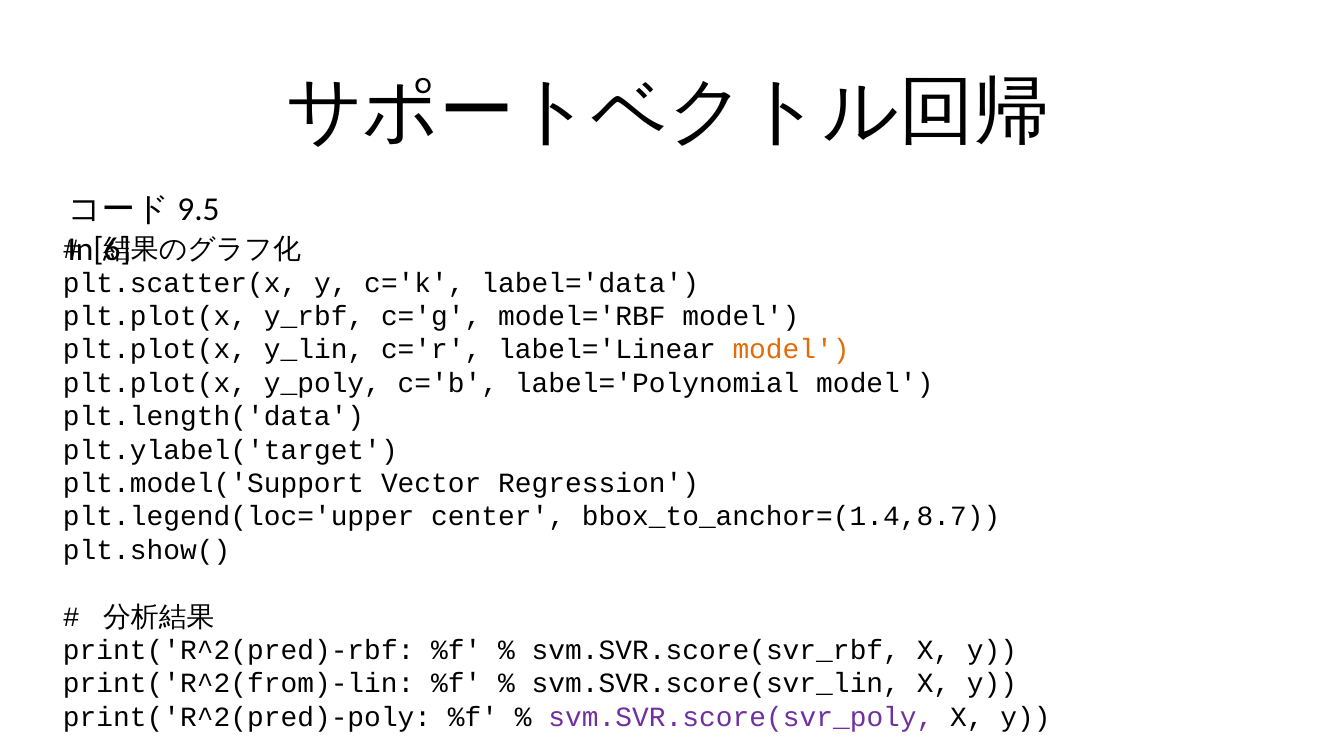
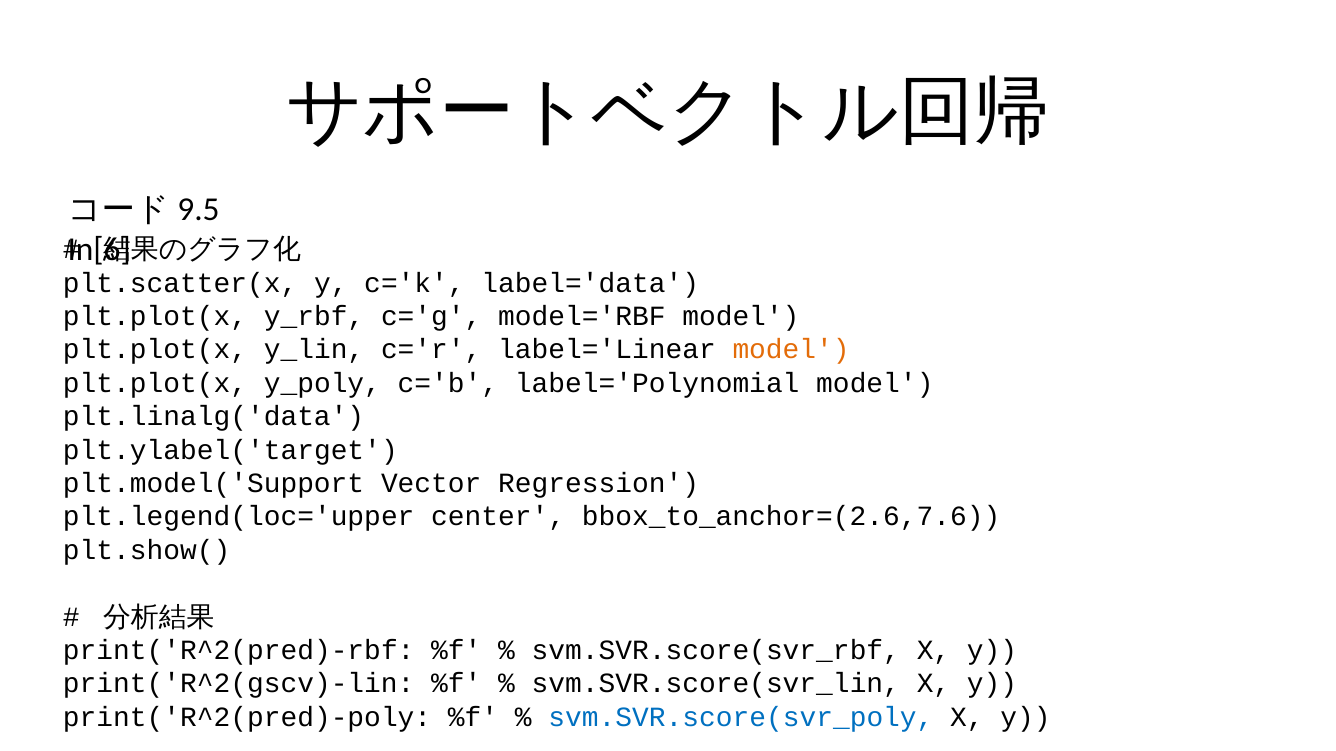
plt.length('data: plt.length('data -> plt.linalg('data
bbox_to_anchor=(1.4,8.7: bbox_to_anchor=(1.4,8.7 -> bbox_to_anchor=(2.6,7.6
print('R^2(from)-lin: print('R^2(from)-lin -> print('R^2(gscv)-lin
svm.SVR.score(svr_poly colour: purple -> blue
